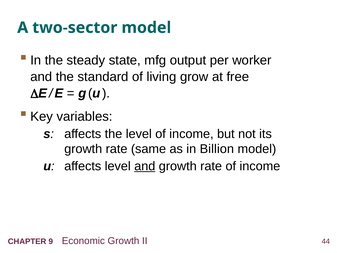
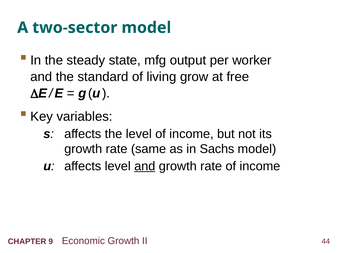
Billion: Billion -> Sachs
